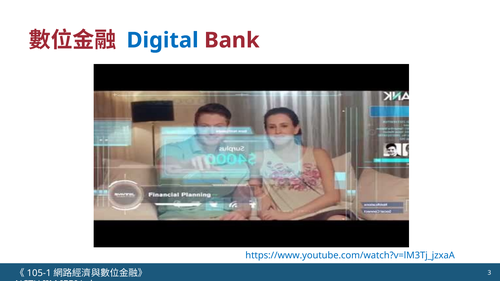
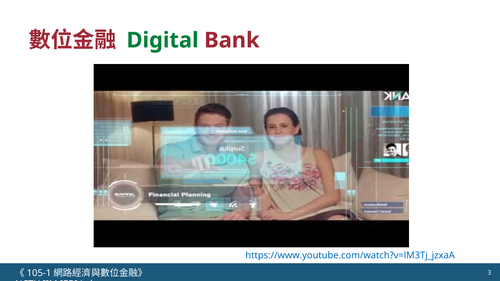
Digital colour: blue -> green
